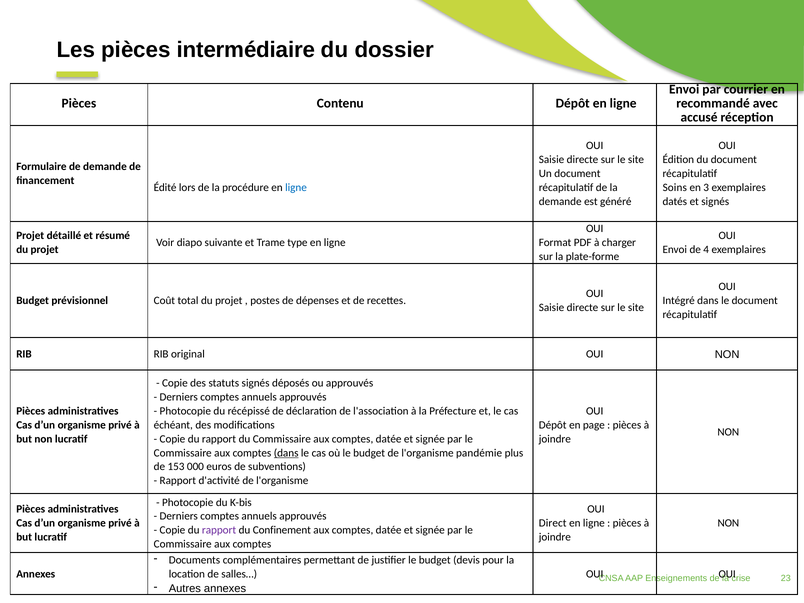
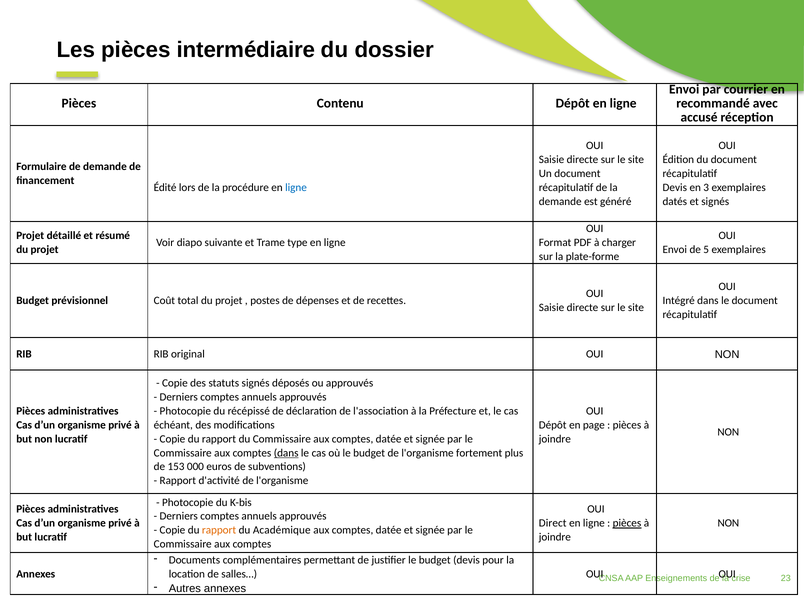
Soins at (675, 188): Soins -> Devis
4: 4 -> 5
pandémie: pandémie -> fortement
pièces at (627, 523) underline: none -> present
rapport at (219, 530) colour: purple -> orange
Confinement: Confinement -> Académique
